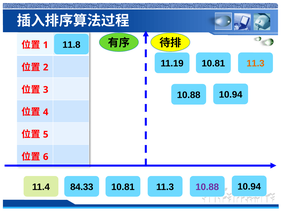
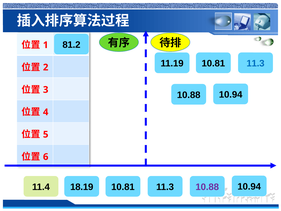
11.8: 11.8 -> 81.2
11.3 at (255, 63) colour: orange -> blue
84.33: 84.33 -> 18.19
